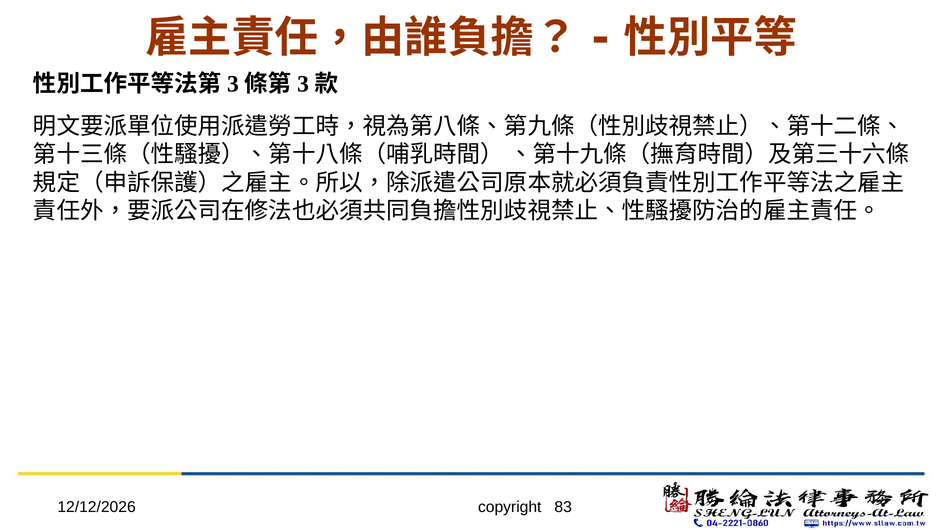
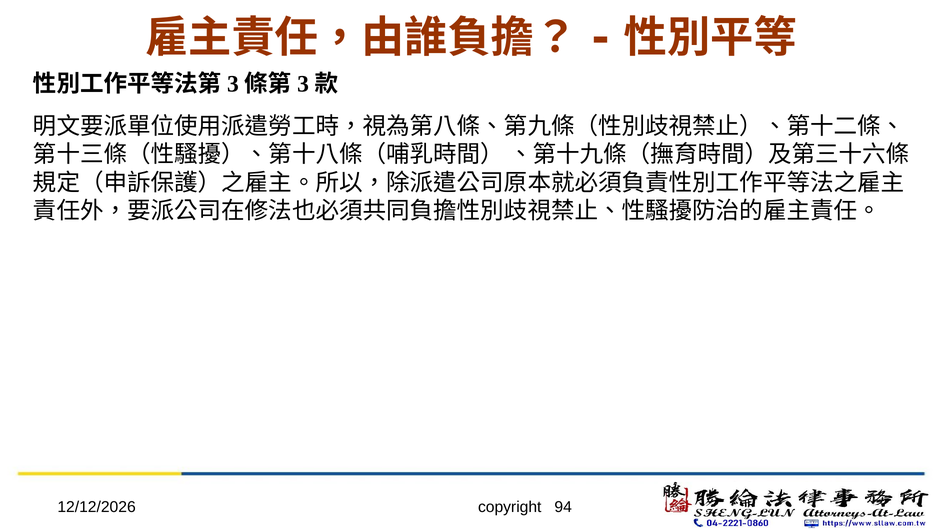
83: 83 -> 94
